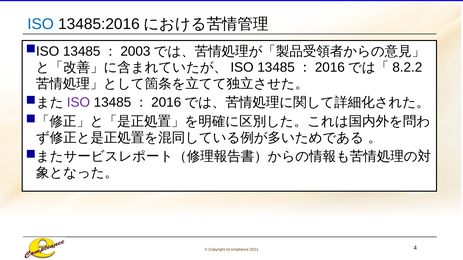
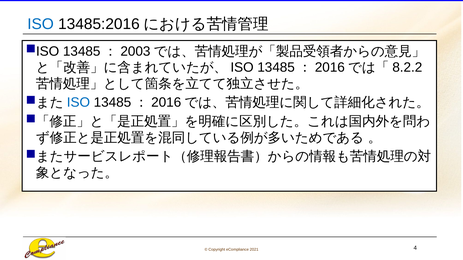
ISO at (78, 103) colour: purple -> blue
